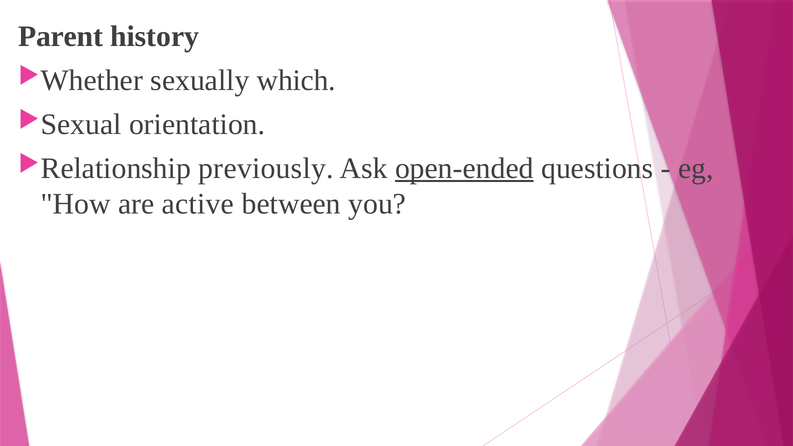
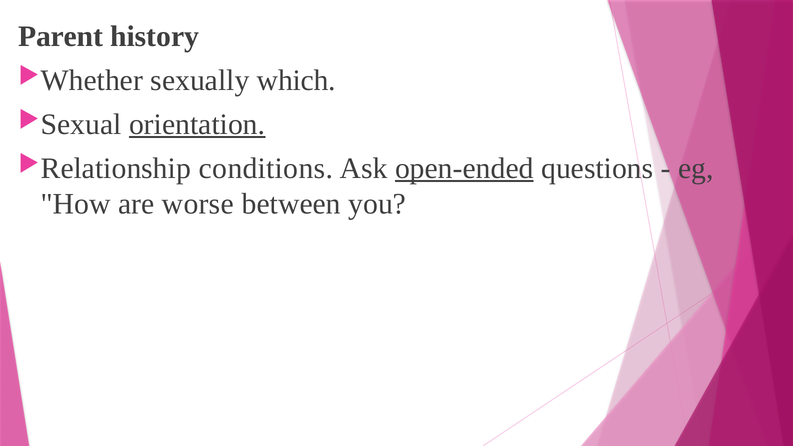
orientation underline: none -> present
previously: previously -> conditions
active: active -> worse
